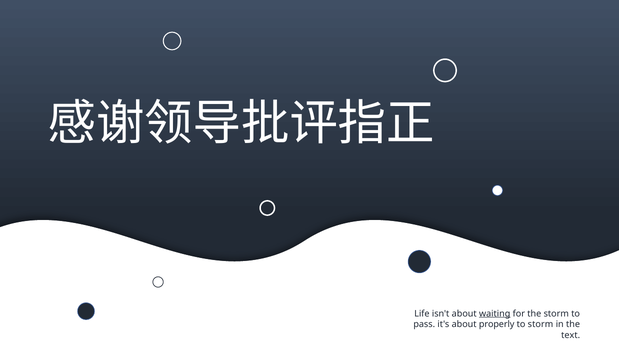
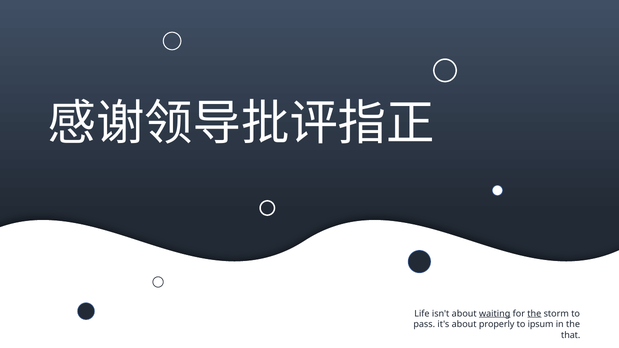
the at (534, 314) underline: none -> present
to storm: storm -> ipsum
text: text -> that
